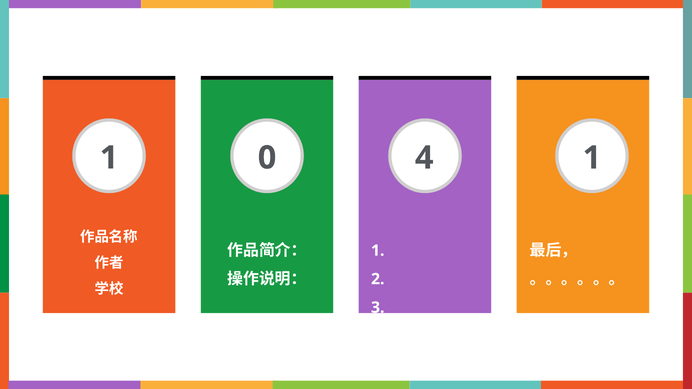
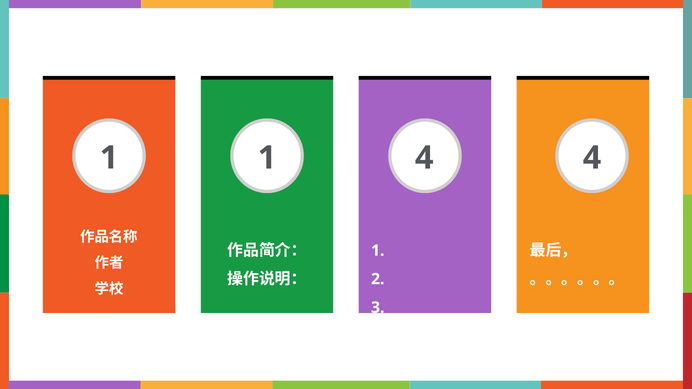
1 0: 0 -> 1
4 1: 1 -> 4
